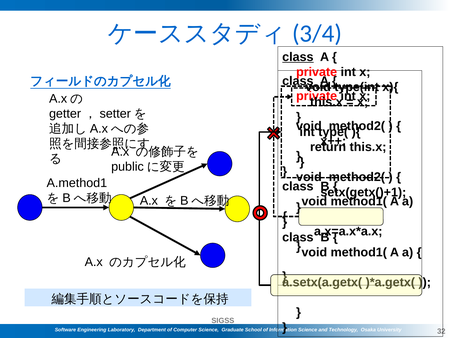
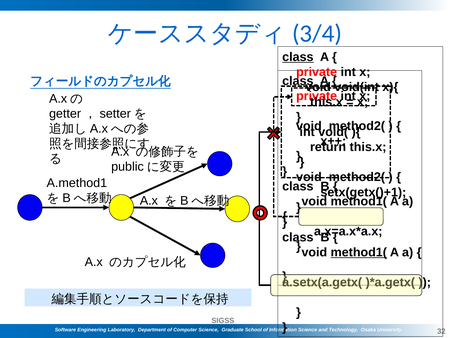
type(int: type(int -> void(int
type(: type( -> void(
method1( at (359, 252) underline: none -> present
